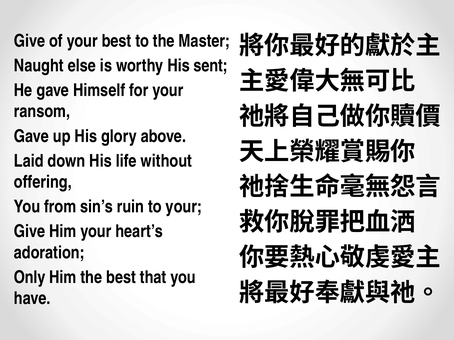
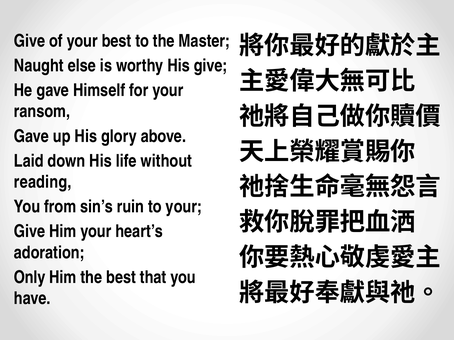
His sent: sent -> give
offering: offering -> reading
